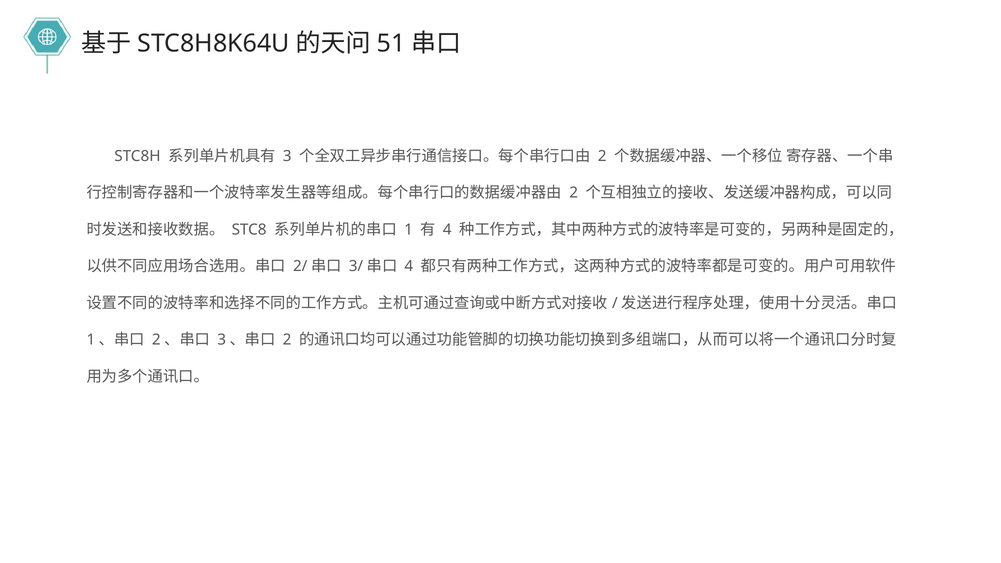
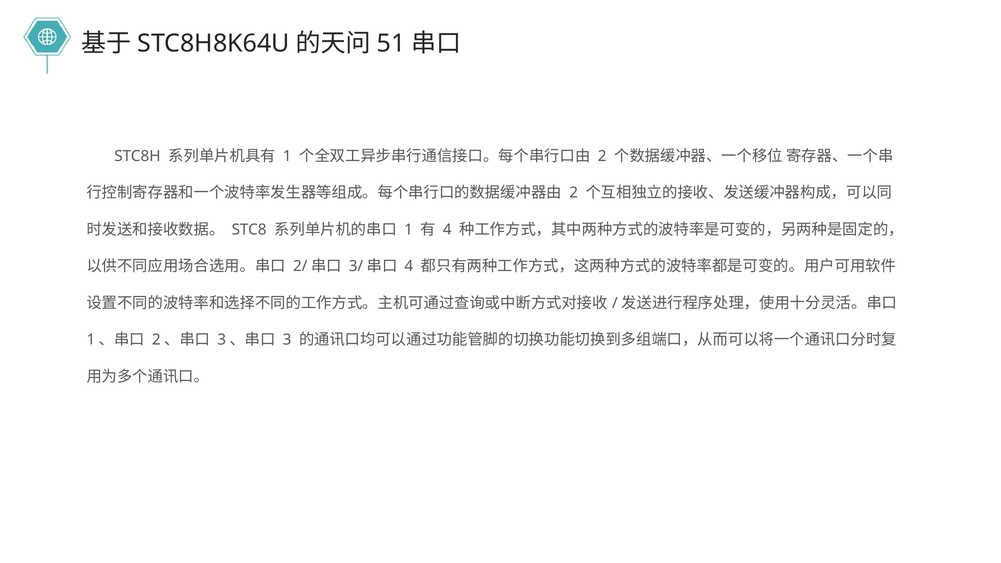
3 at (287, 156): 3 -> 1
2 at (287, 340): 2 -> 3
